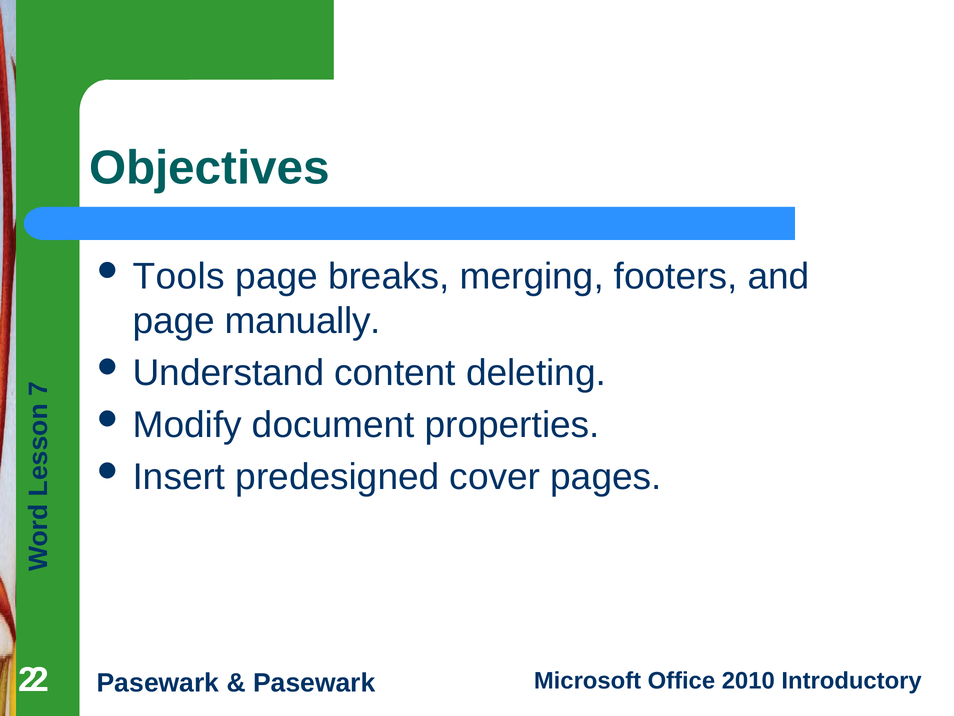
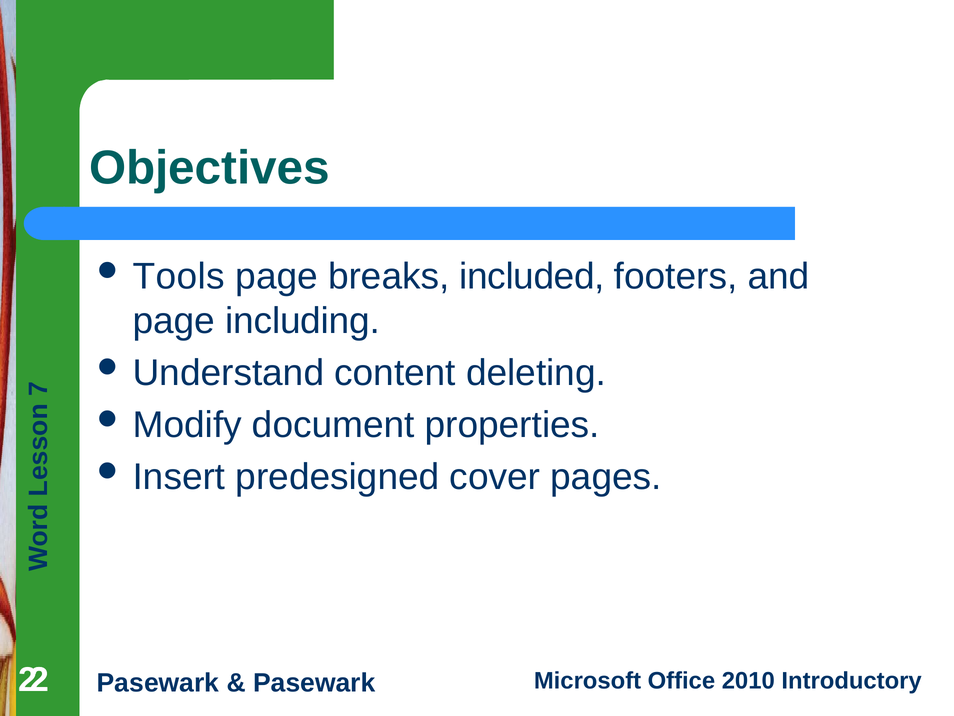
merging: merging -> included
manually: manually -> including
